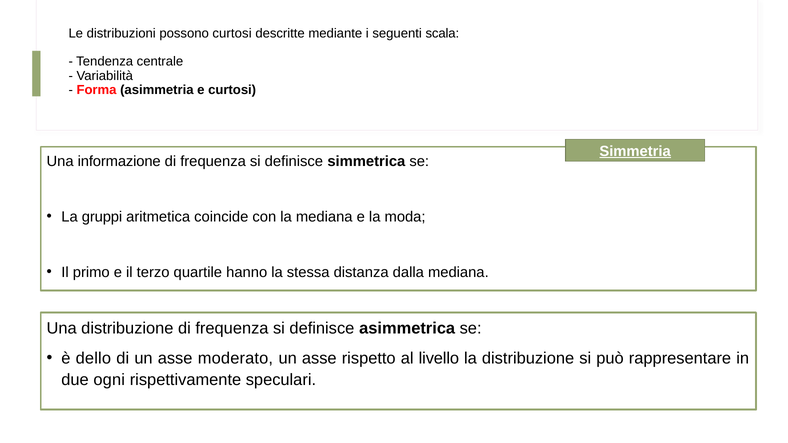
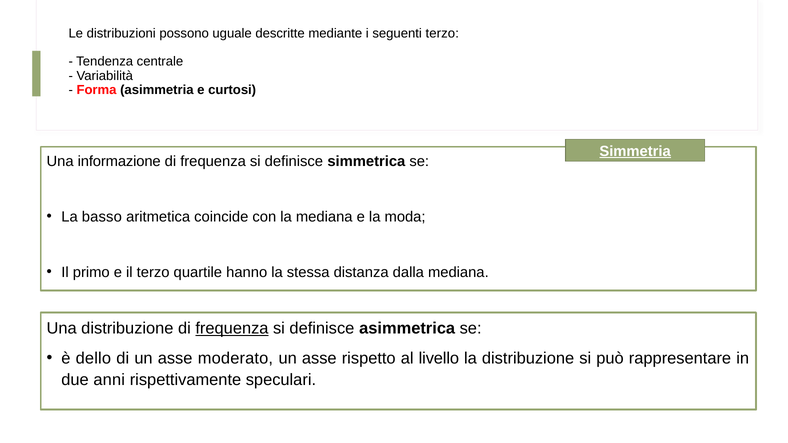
possono curtosi: curtosi -> uguale
seguenti scala: scala -> terzo
gruppi: gruppi -> basso
frequenza at (232, 329) underline: none -> present
ogni: ogni -> anni
